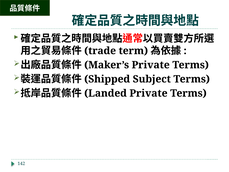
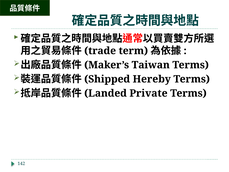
Private at (151, 65): Private -> Taiwan
Subject: Subject -> Hereby
